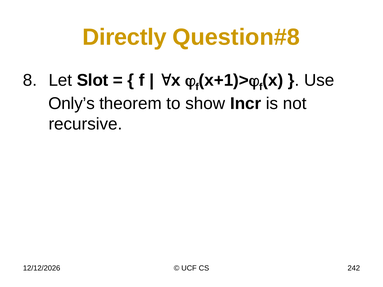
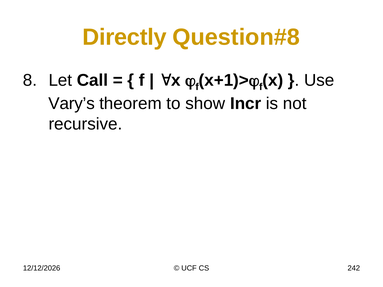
Slot: Slot -> Call
Only’s: Only’s -> Vary’s
